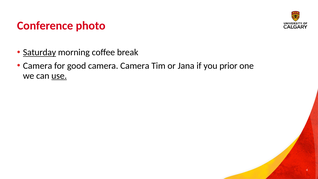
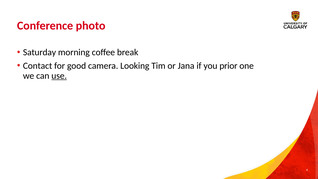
Saturday underline: present -> none
Camera at (38, 66): Camera -> Contact
camera Camera: Camera -> Looking
